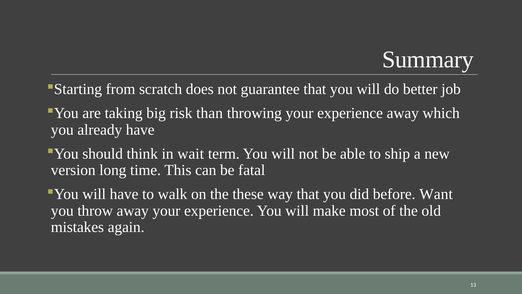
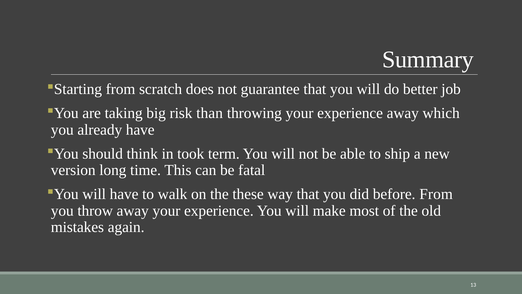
wait: wait -> took
before Want: Want -> From
